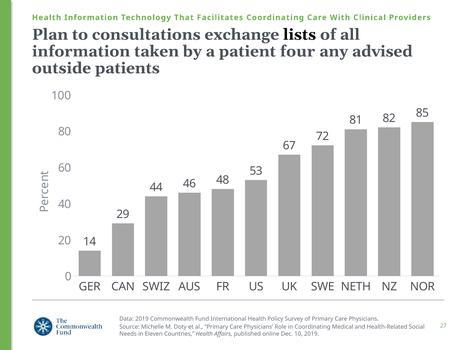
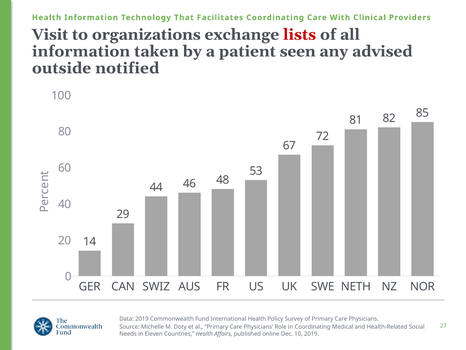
Plan: Plan -> Visit
consultations: consultations -> organizations
lists colour: black -> red
four: four -> seen
patients: patients -> notified
